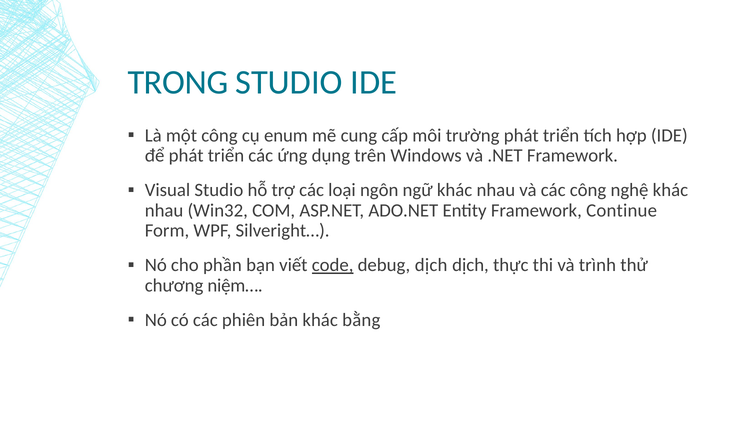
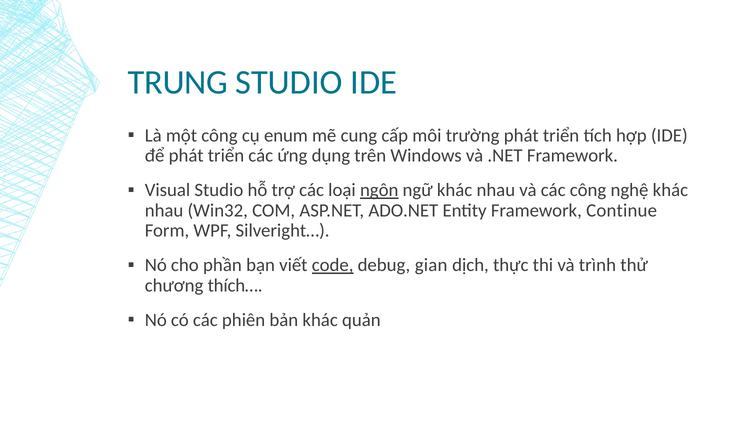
TRONG: TRONG -> TRUNG
ngôn underline: none -> present
debug dịch: dịch -> gian
niệm…: niệm… -> thích…
bằng: bằng -> quản
